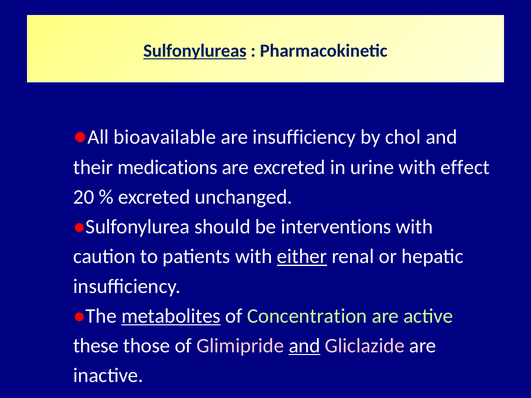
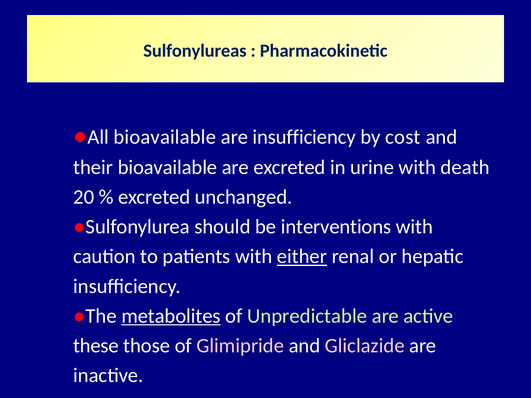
Sulfonylureas underline: present -> none
chol: chol -> cost
their medications: medications -> bioavailable
effect: effect -> death
Concentration: Concentration -> Unpredictable
and at (305, 346) underline: present -> none
